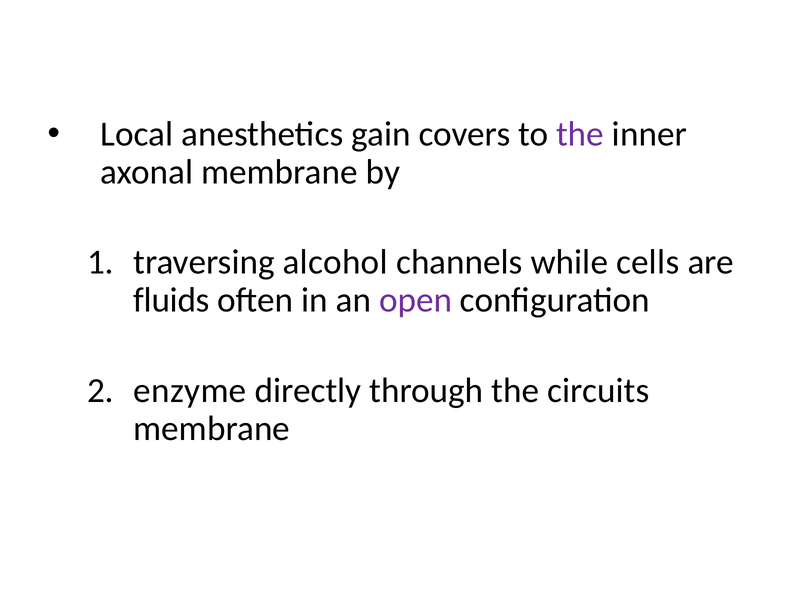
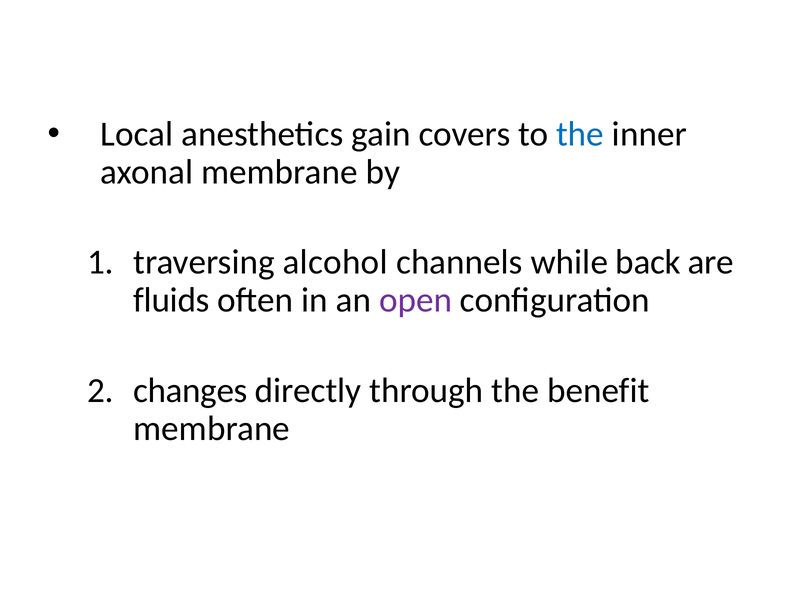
the at (580, 134) colour: purple -> blue
cells: cells -> back
enzyme: enzyme -> changes
circuits: circuits -> benefit
